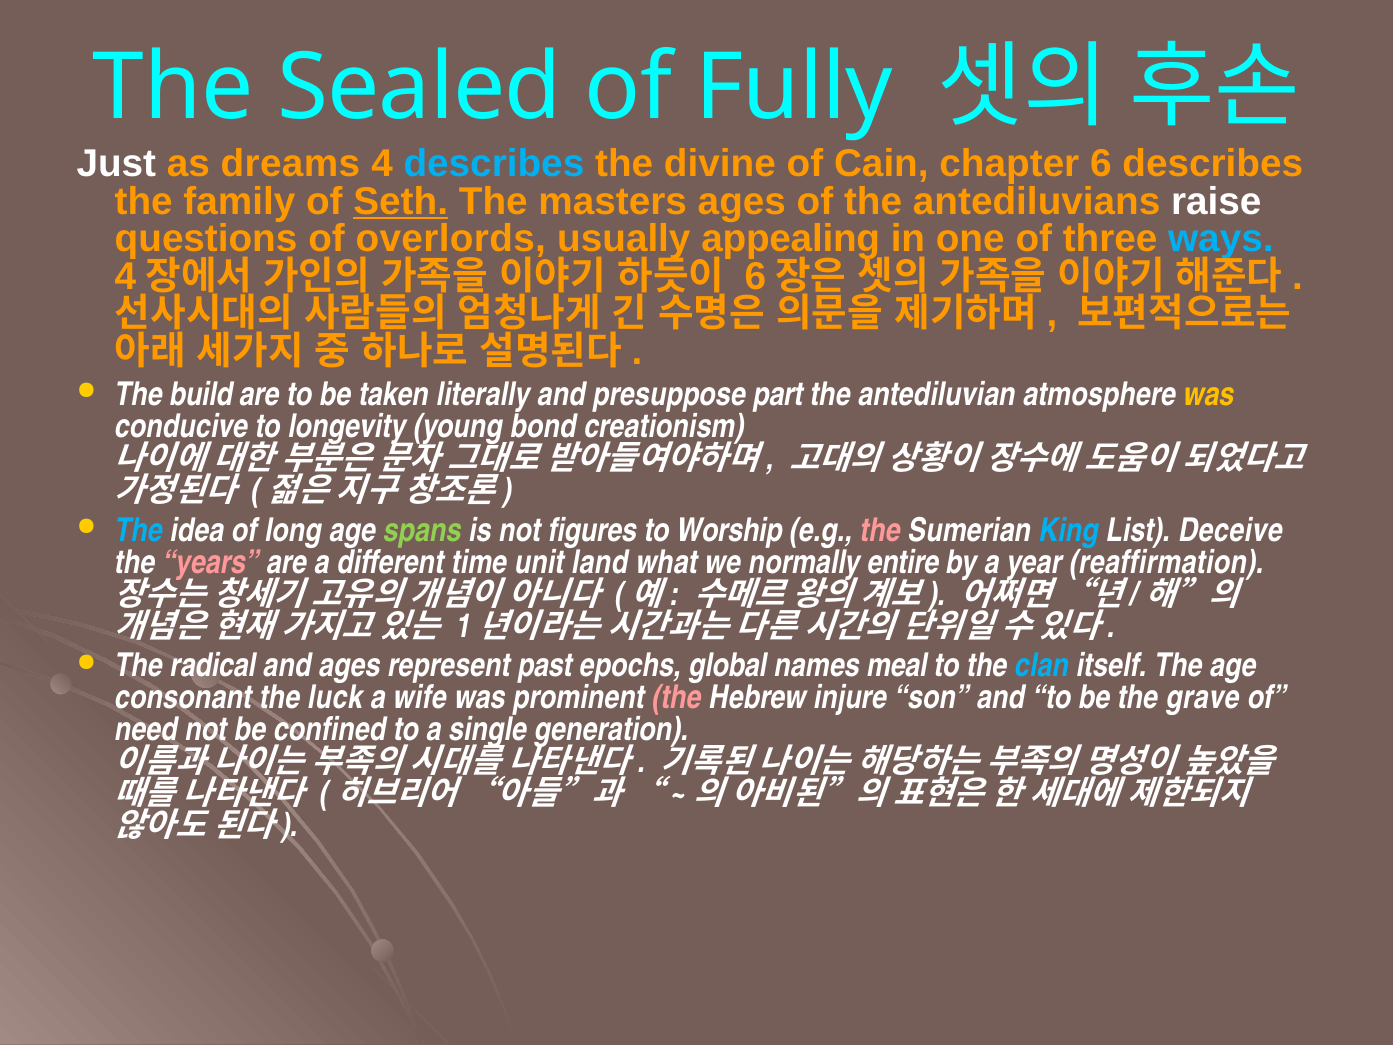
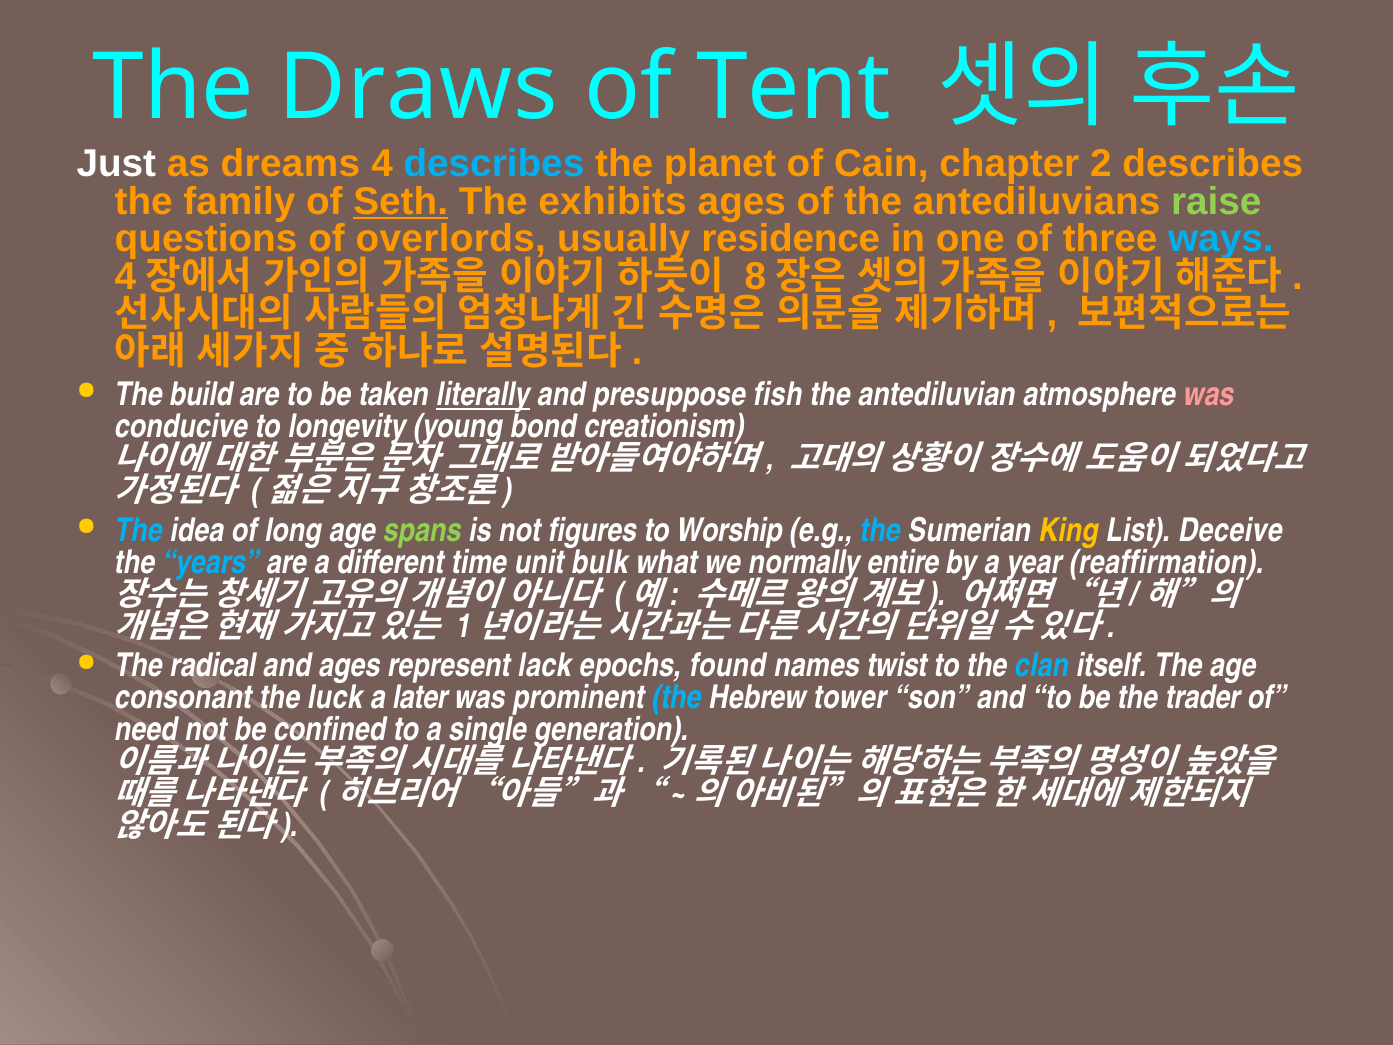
Sealed: Sealed -> Draws
Fully: Fully -> Tent
divine: divine -> planet
chapter 6: 6 -> 2
masters: masters -> exhibits
raise colour: white -> light green
appealing: appealing -> residence
6 at (755, 276): 6 -> 8
literally underline: none -> present
part: part -> fish
was at (1209, 394) colour: yellow -> pink
the at (880, 530) colour: pink -> light blue
King colour: light blue -> yellow
years colour: pink -> light blue
land: land -> bulk
past: past -> lack
global: global -> found
meal: meal -> twist
wife: wife -> later
the at (677, 698) colour: pink -> light blue
injure: injure -> tower
grave: grave -> trader
